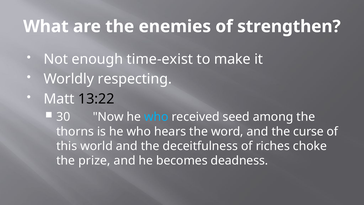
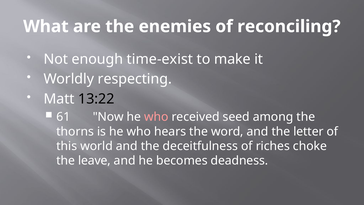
strengthen: strengthen -> reconciling
30: 30 -> 61
who at (156, 117) colour: light blue -> pink
curse: curse -> letter
prize: prize -> leave
